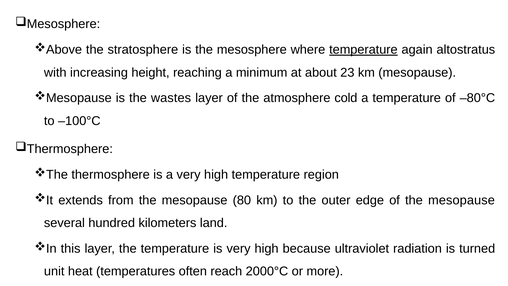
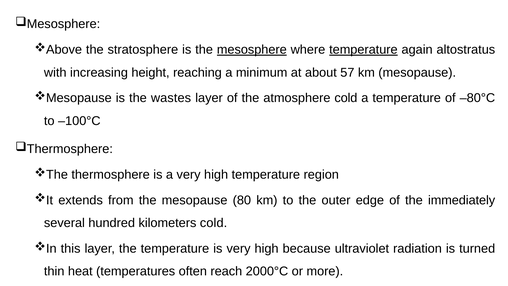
mesosphere underline: none -> present
23: 23 -> 57
of the mesopause: mesopause -> immediately
kilometers land: land -> cold
unit: unit -> thin
